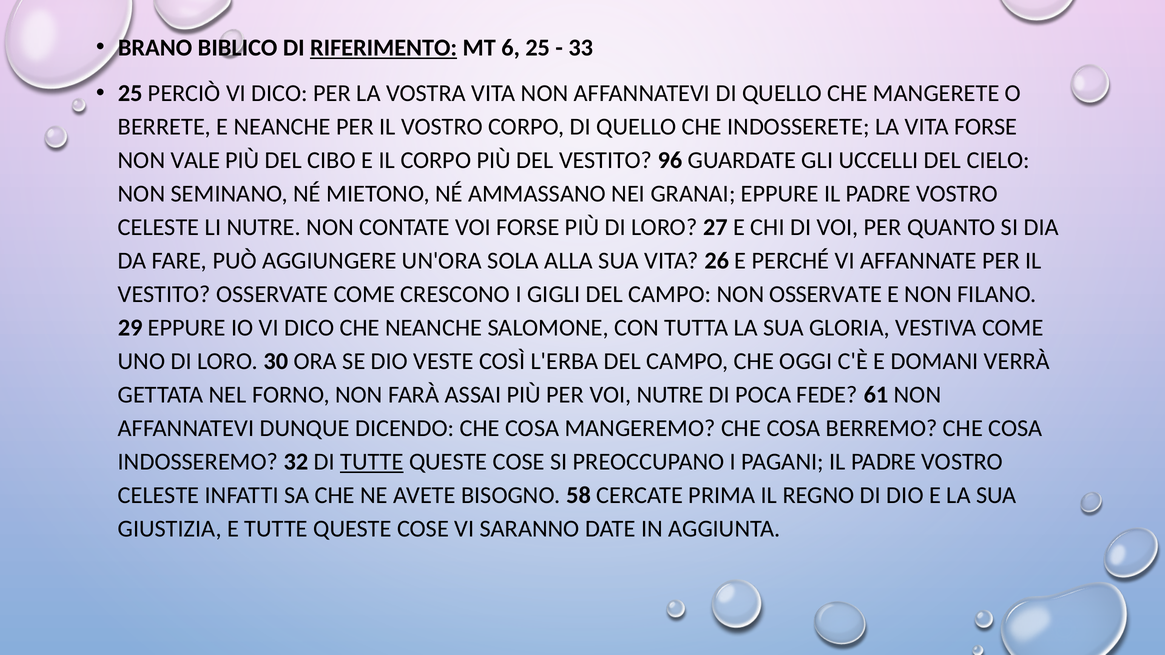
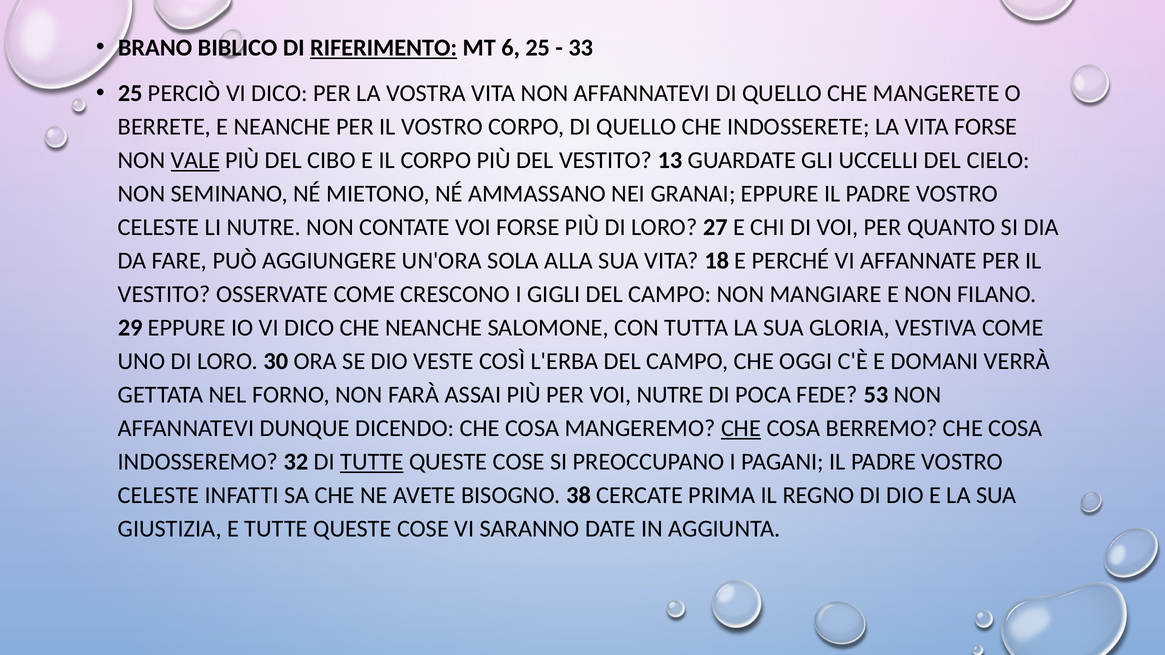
VALE underline: none -> present
96: 96 -> 13
26: 26 -> 18
NON OSSERVATE: OSSERVATE -> MANGIARE
61: 61 -> 53
CHE at (741, 429) underline: none -> present
58: 58 -> 38
